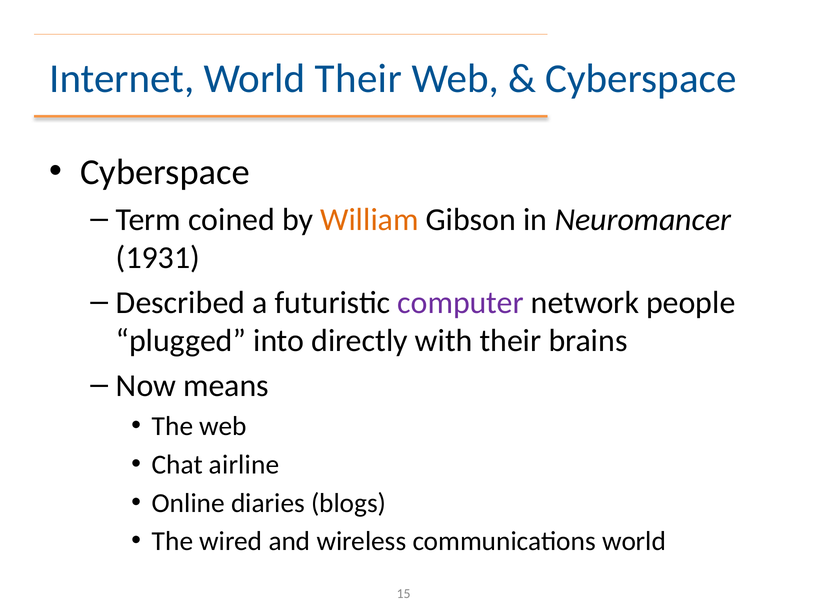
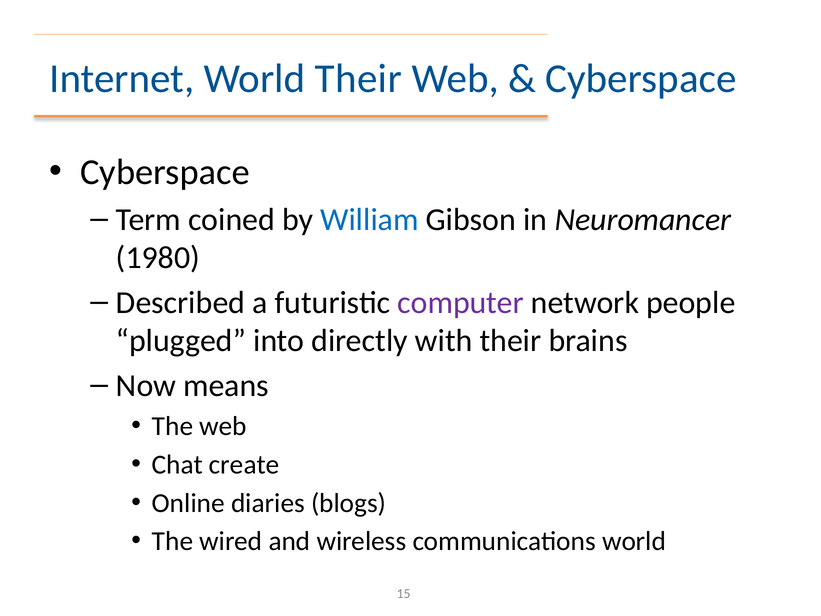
William colour: orange -> blue
1931: 1931 -> 1980
airline: airline -> create
